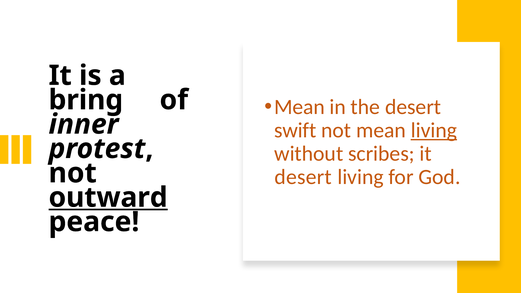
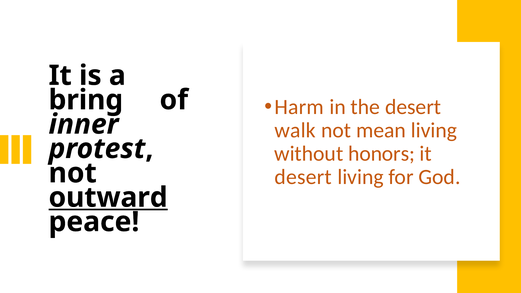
Mean at (299, 107): Mean -> Harm
swift: swift -> walk
living at (434, 130) underline: present -> none
scribes: scribes -> honors
